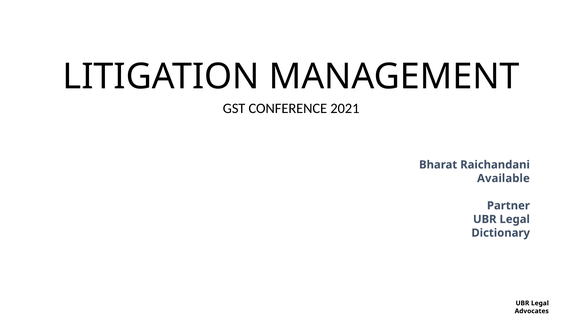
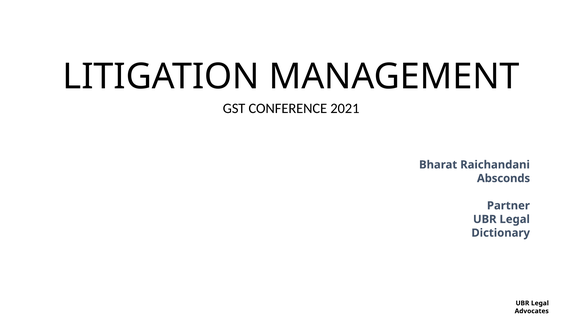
Available: Available -> Absconds
